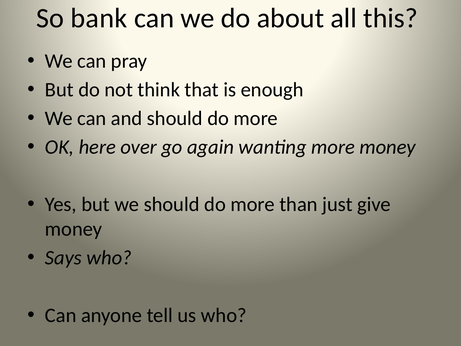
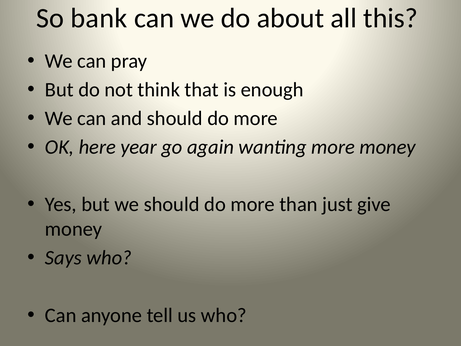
over: over -> year
